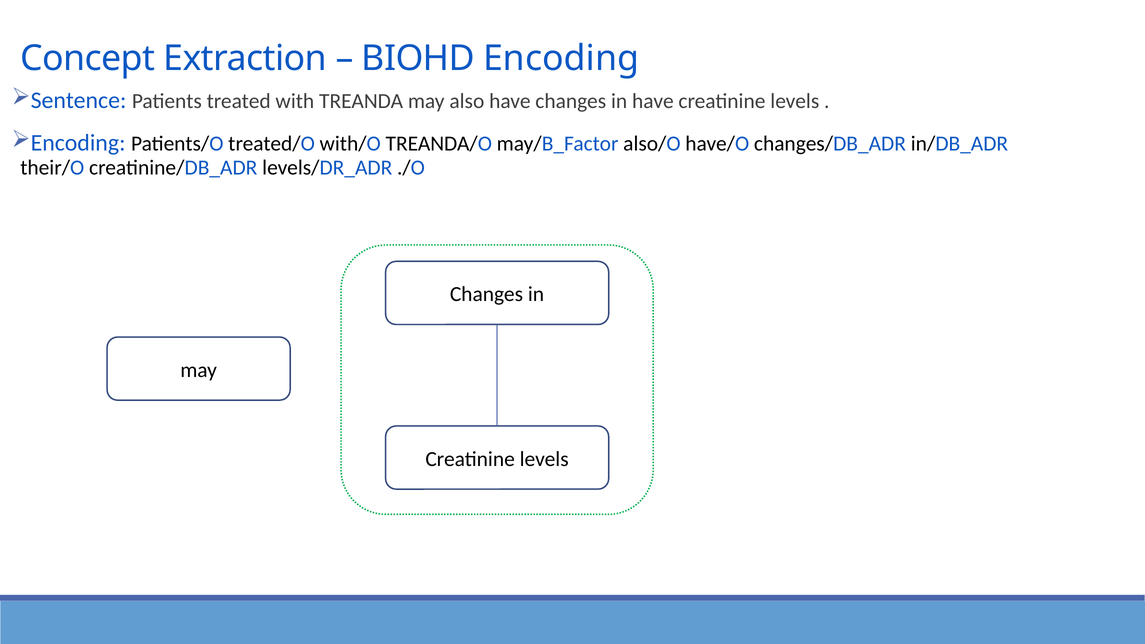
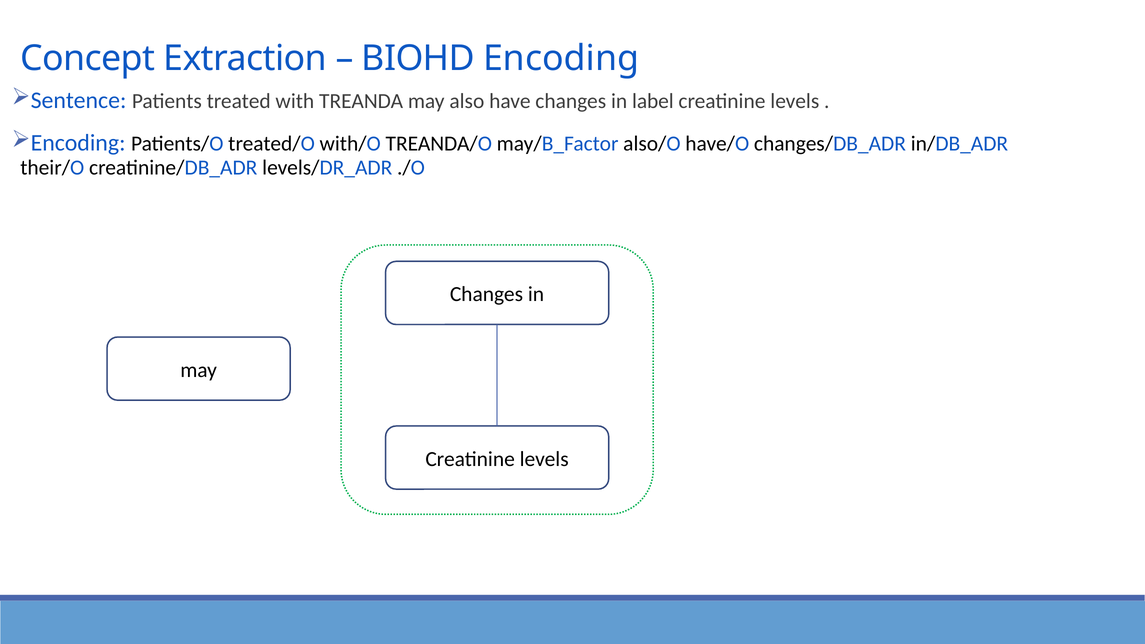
in have: have -> label
